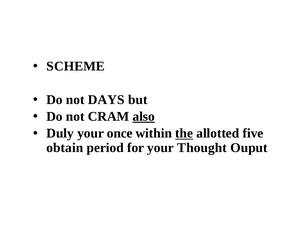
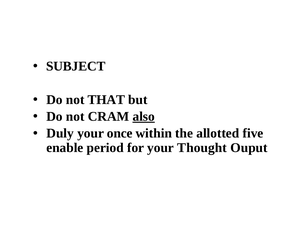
SCHEME: SCHEME -> SUBJECT
DAYS: DAYS -> THAT
the underline: present -> none
obtain: obtain -> enable
